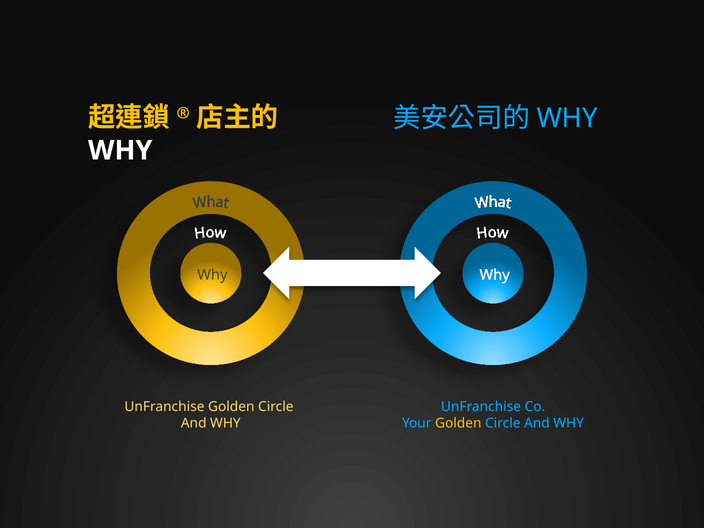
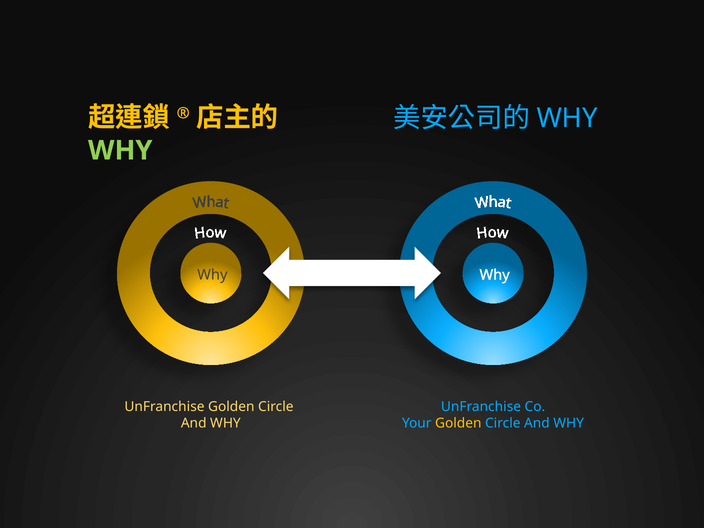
WHY at (120, 150) colour: white -> light green
